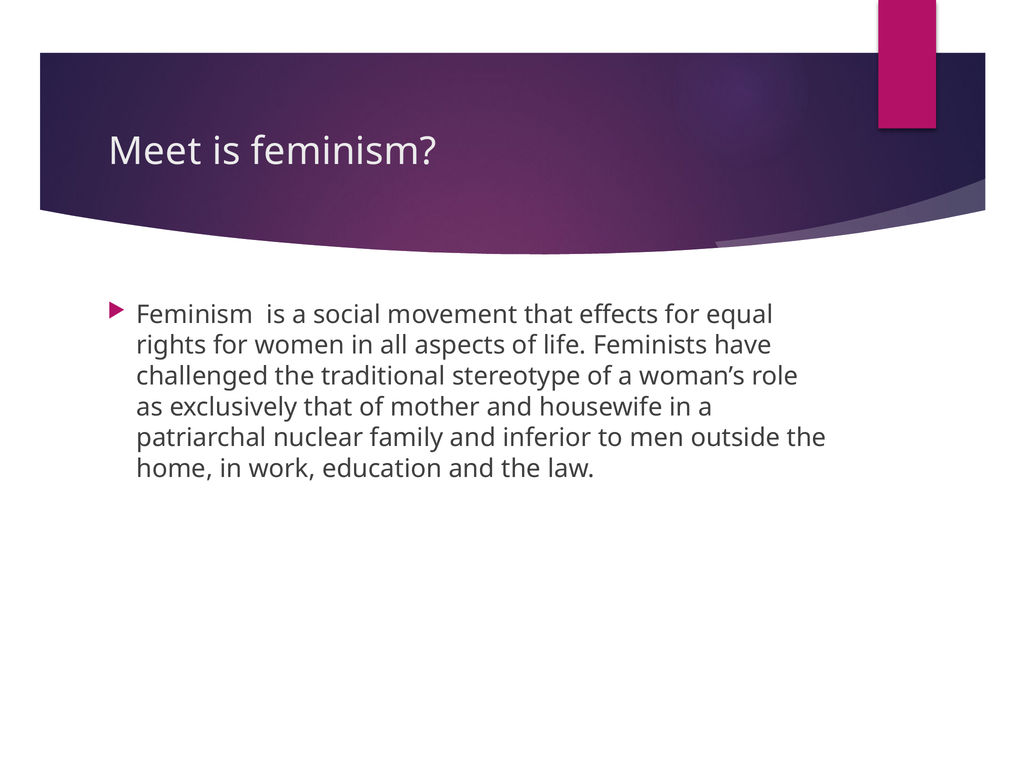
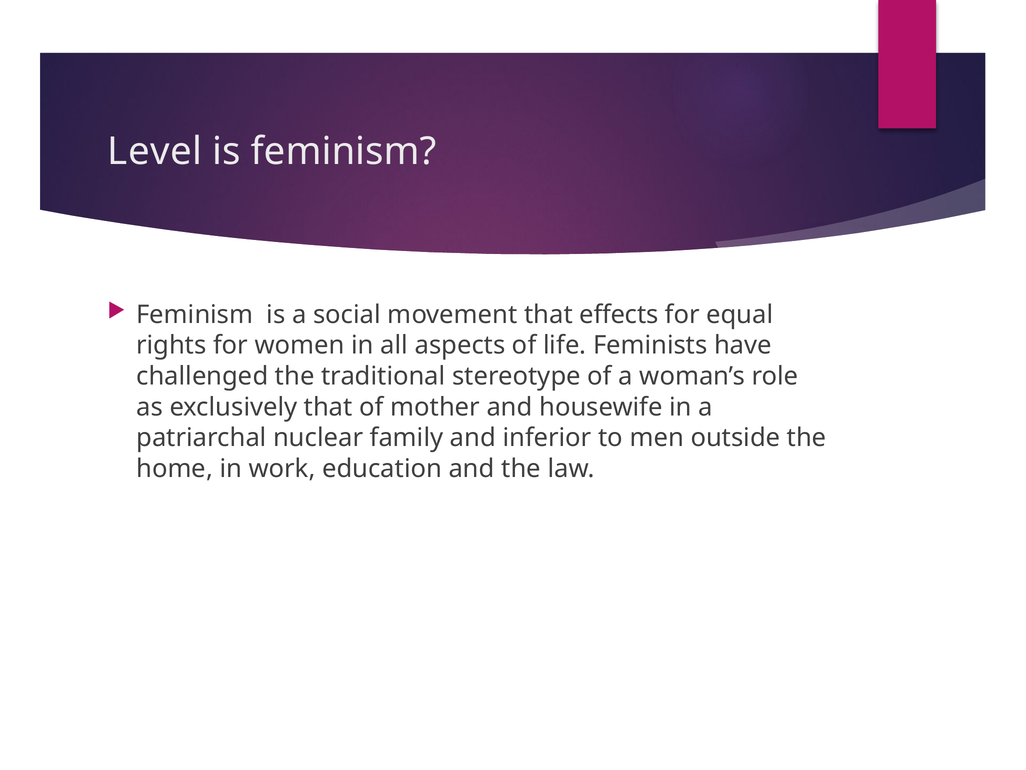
Meet: Meet -> Level
